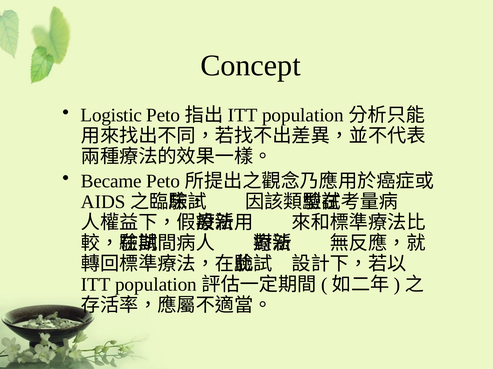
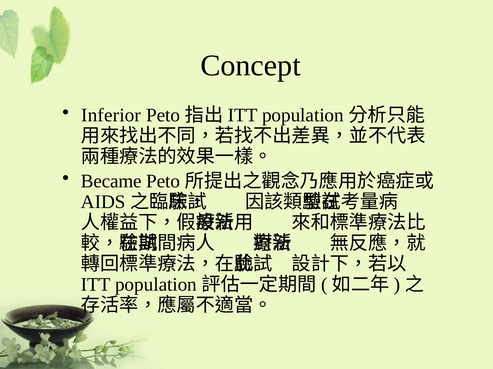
Logistic: Logistic -> Inferior
